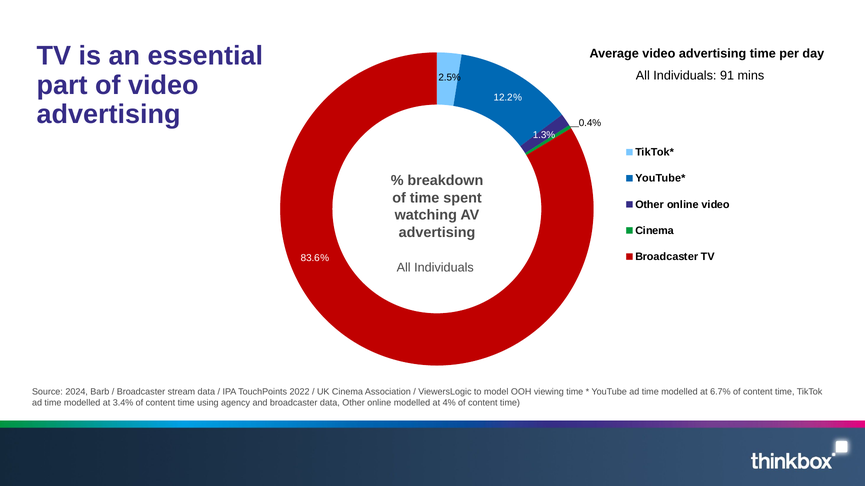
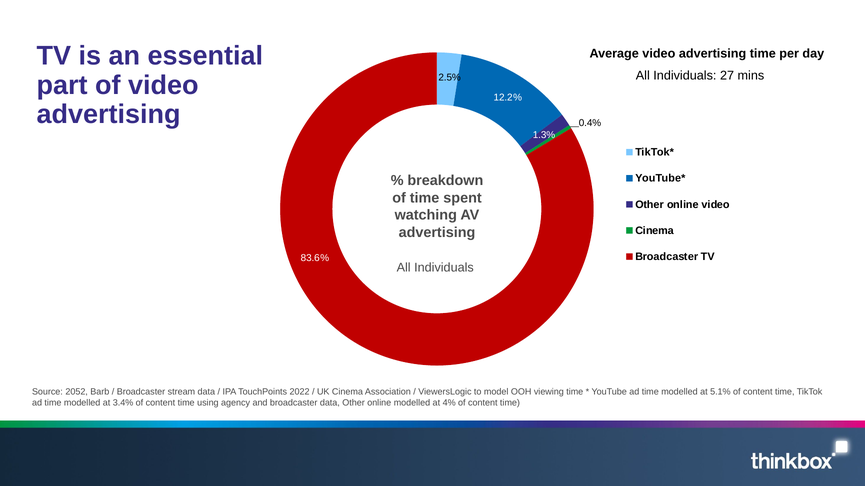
91: 91 -> 27
2024: 2024 -> 2052
6.7%: 6.7% -> 5.1%
